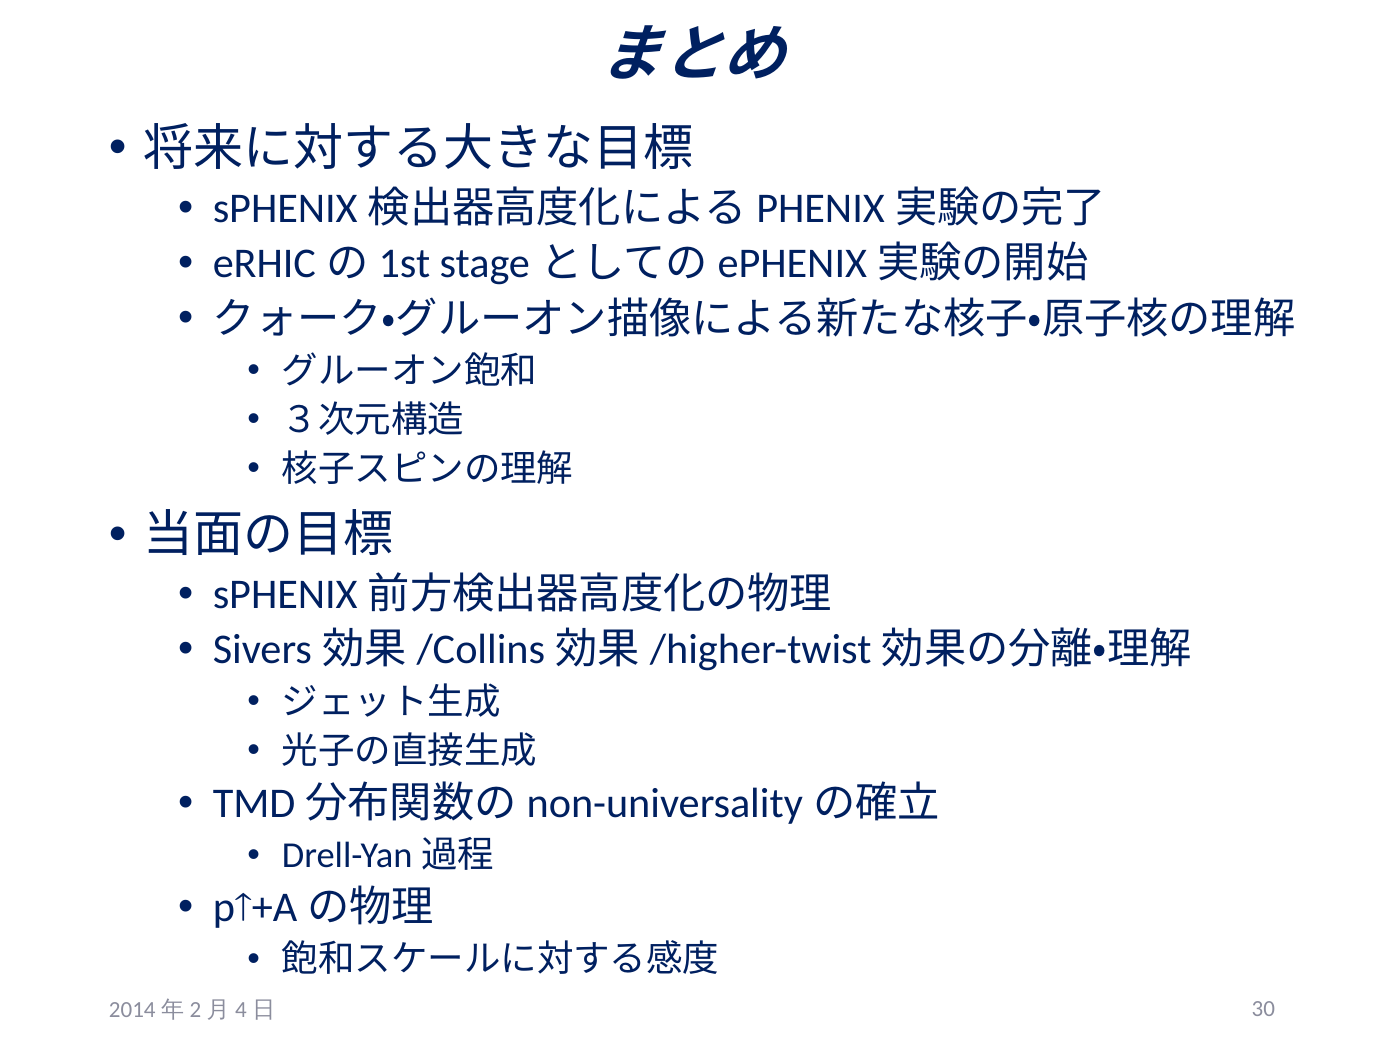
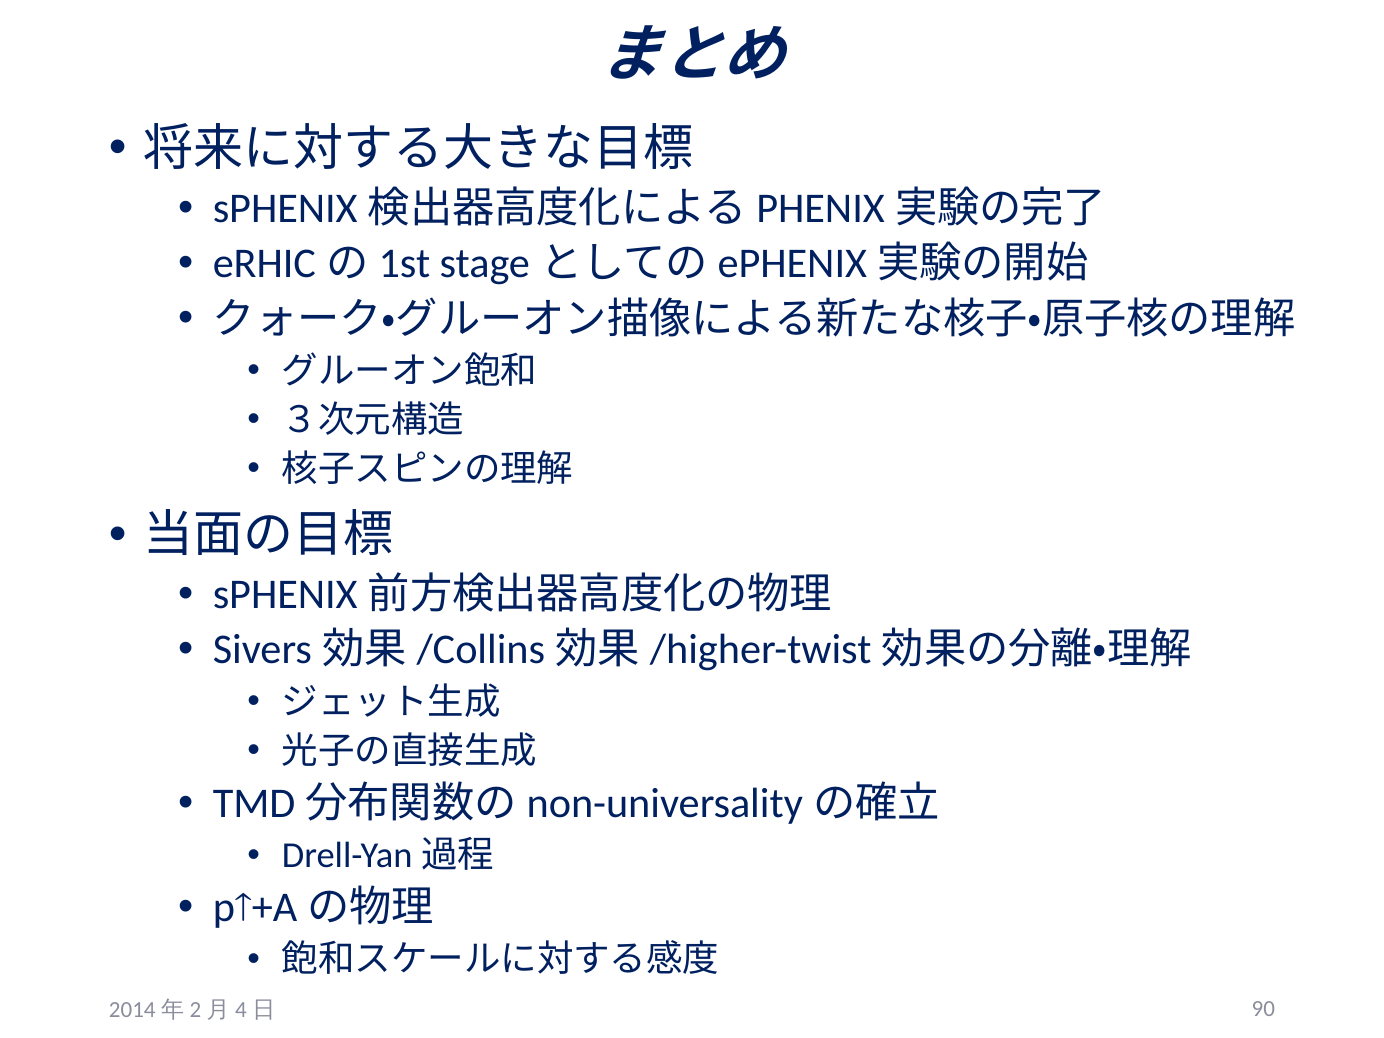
30: 30 -> 90
